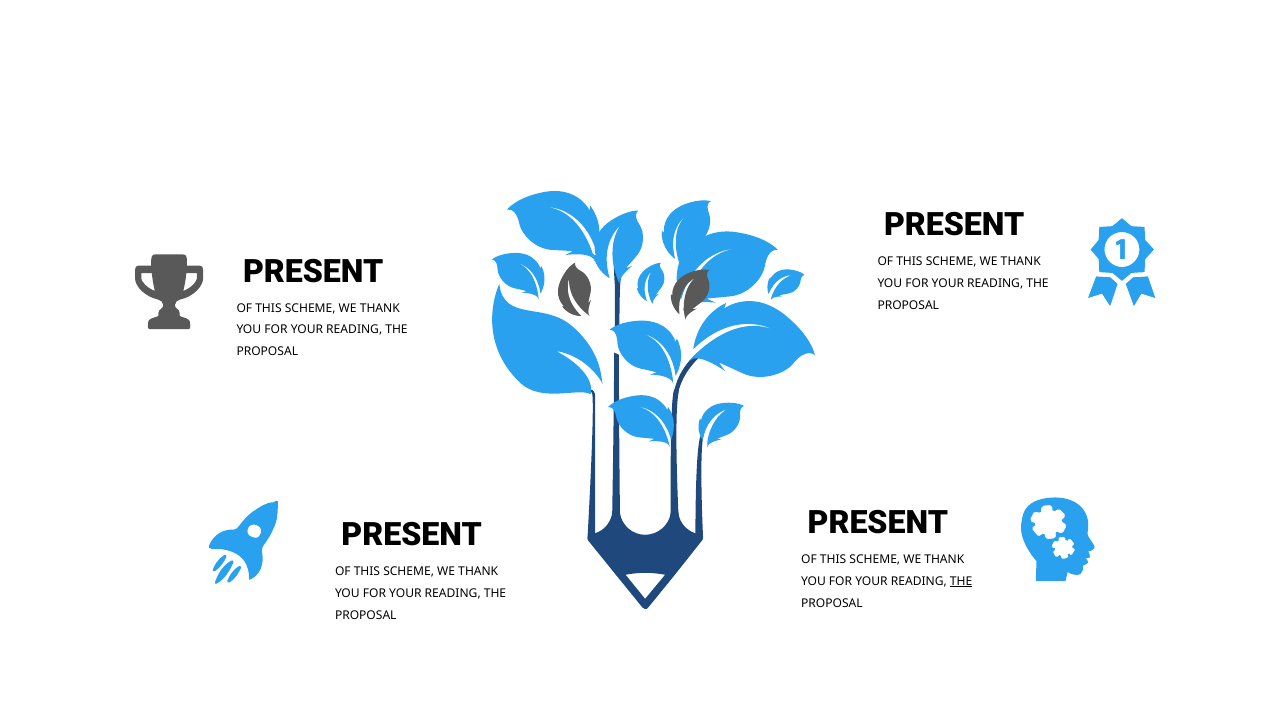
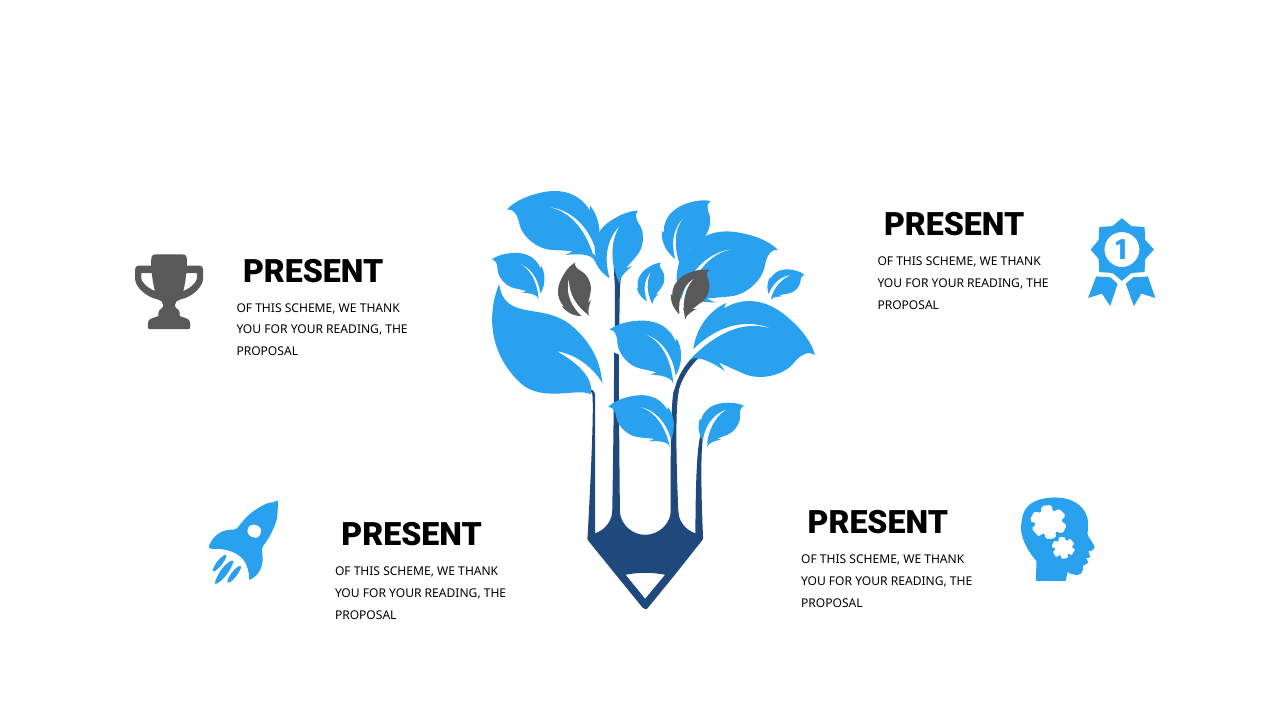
THE at (961, 581) underline: present -> none
